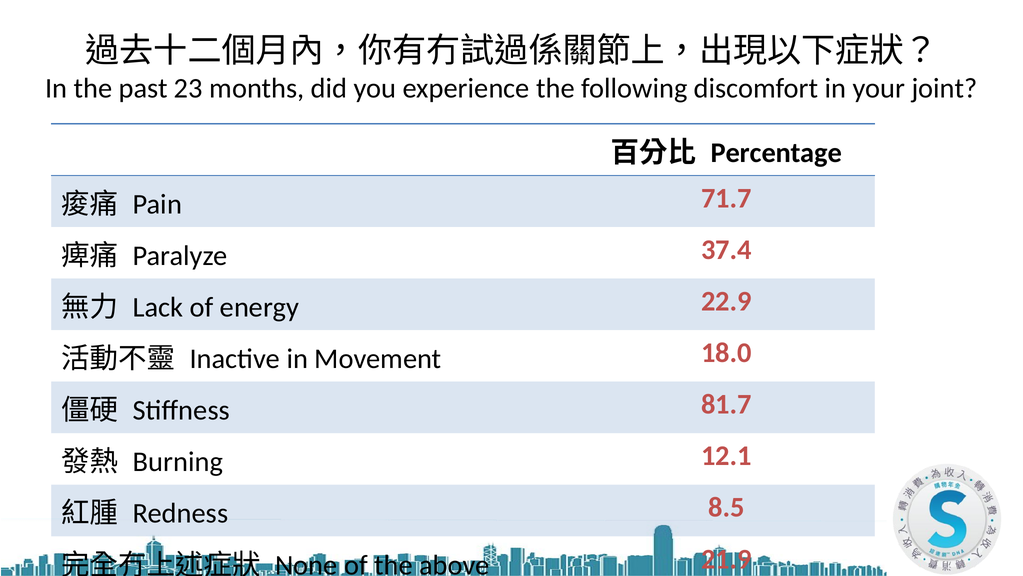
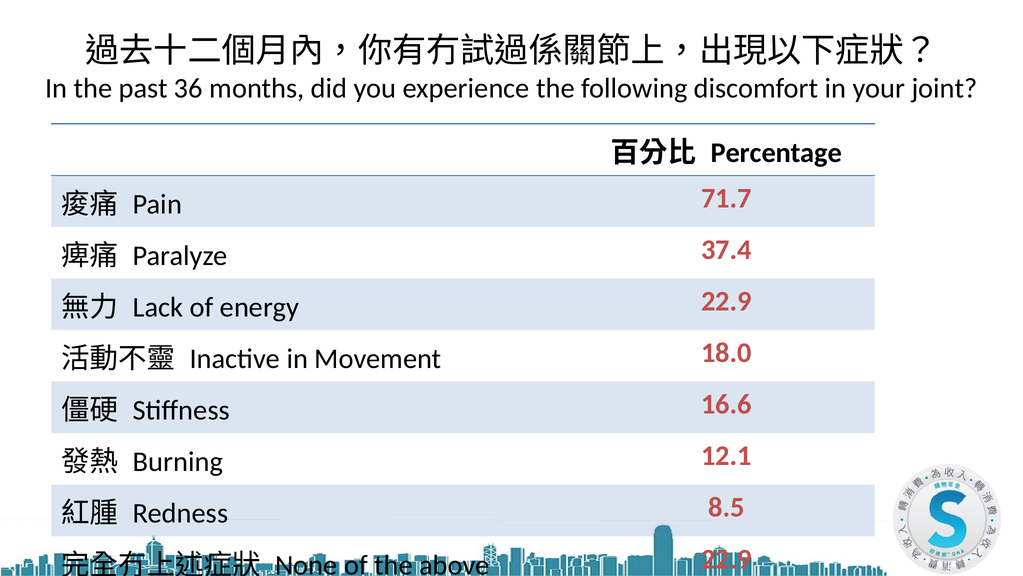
23: 23 -> 36
81.7: 81.7 -> 16.6
21.9 at (726, 559): 21.9 -> 22.9
